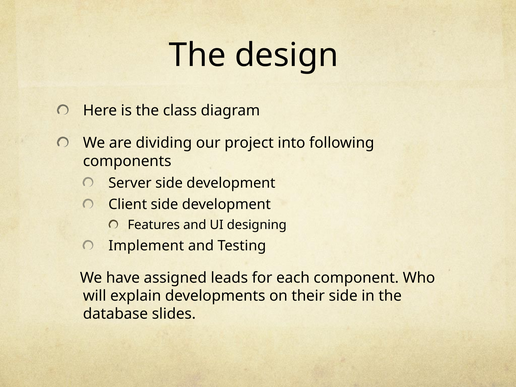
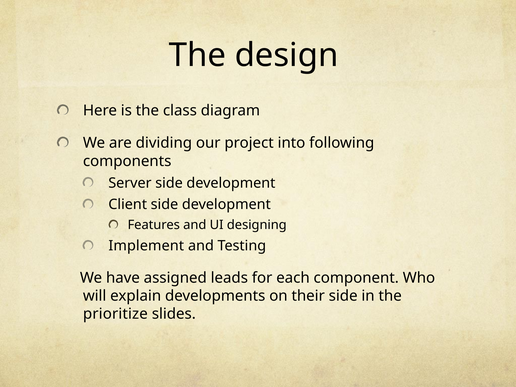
database: database -> prioritize
